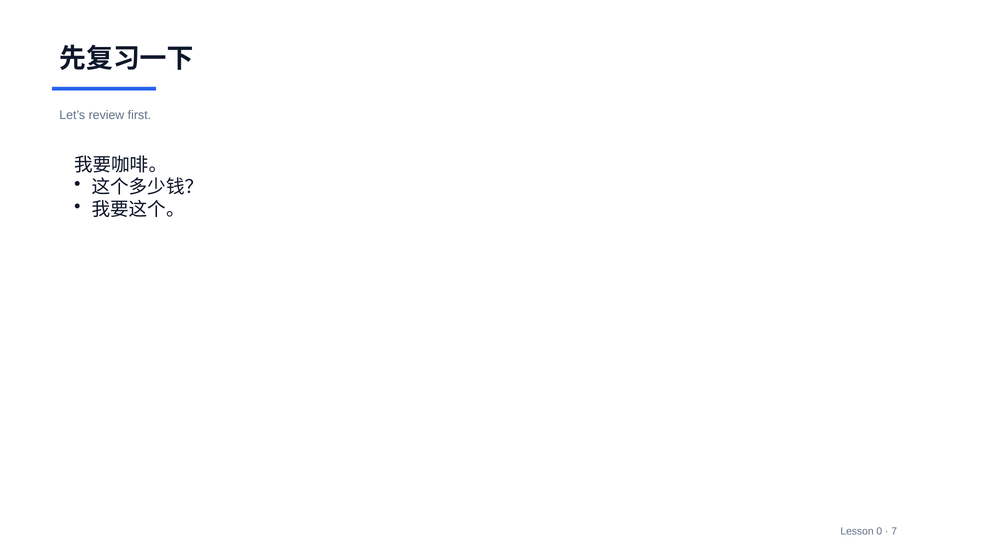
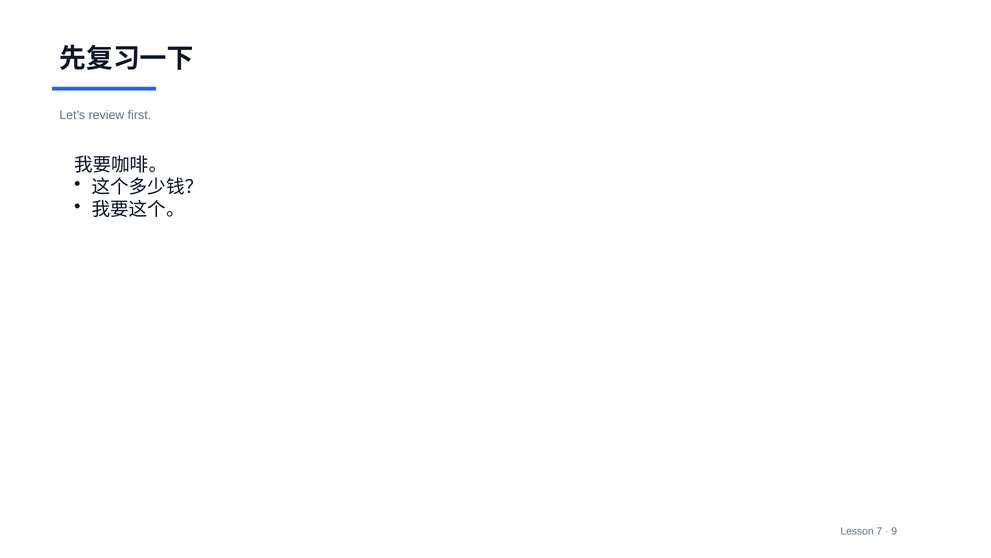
0: 0 -> 7
7: 7 -> 9
